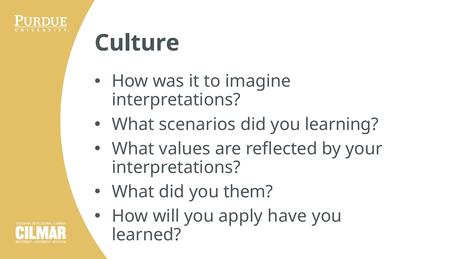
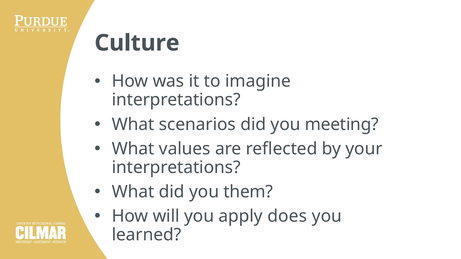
learning: learning -> meeting
have: have -> does
